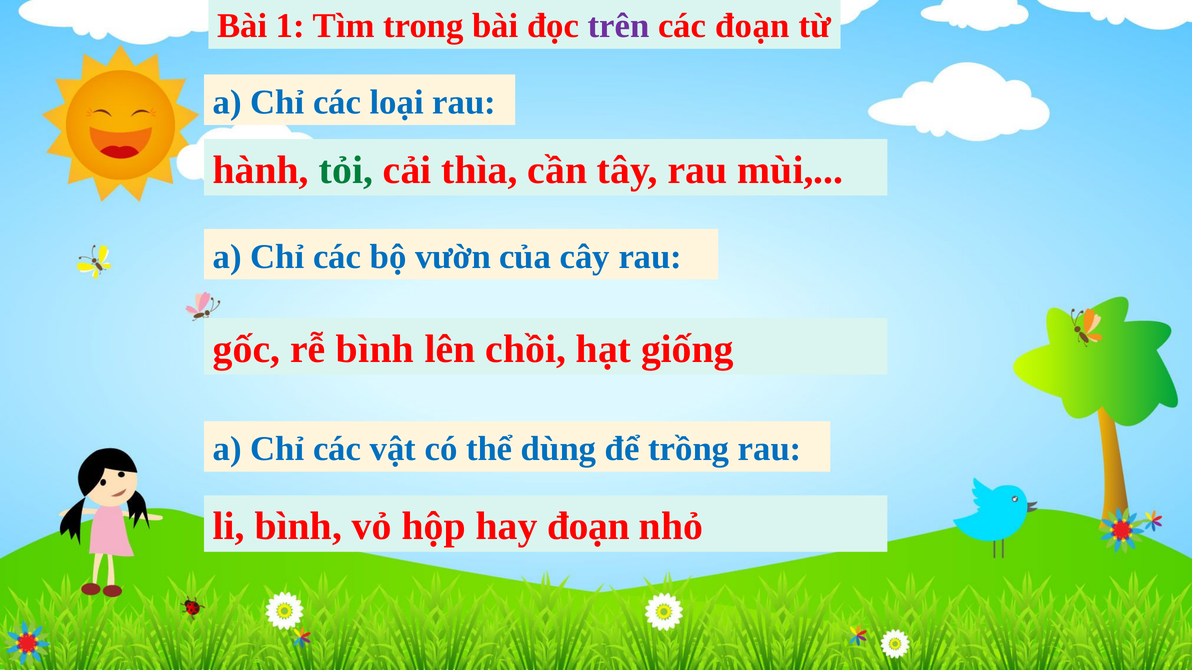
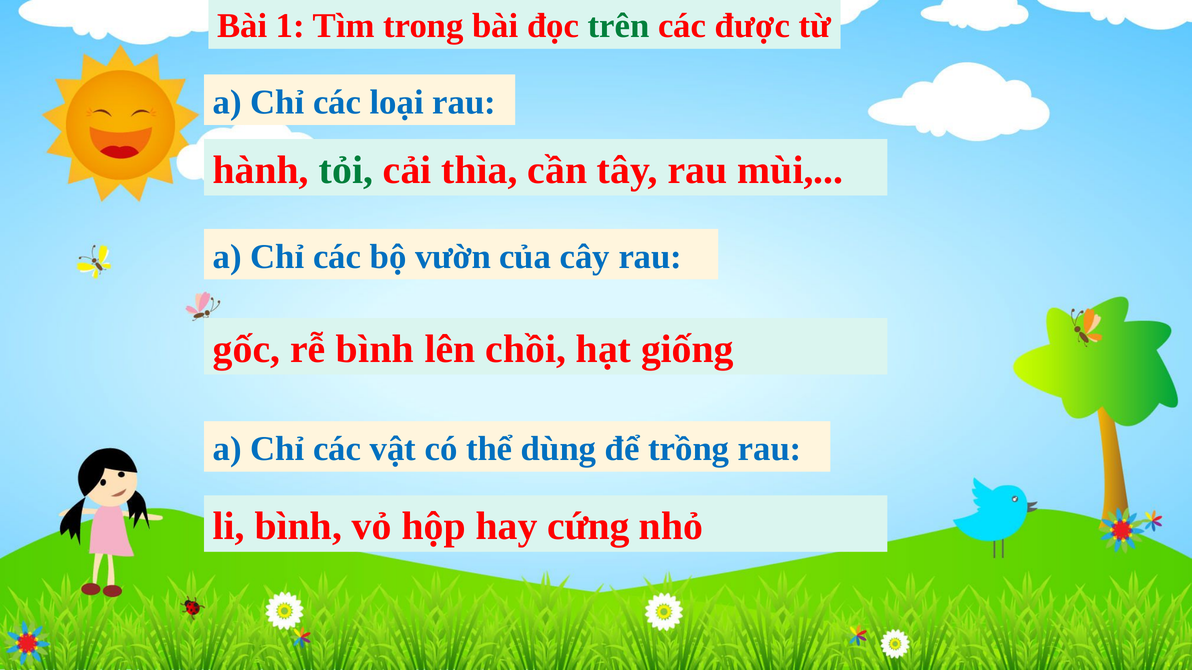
trên colour: purple -> green
các đoạn: đoạn -> được
hay đoạn: đoạn -> cứng
